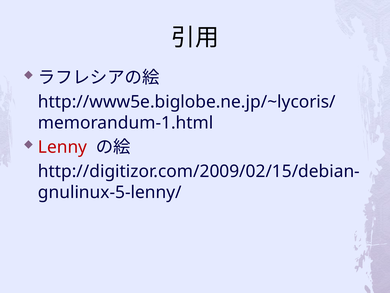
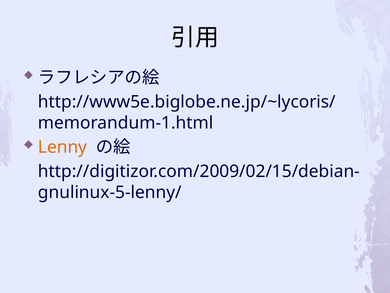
Lenny colour: red -> orange
